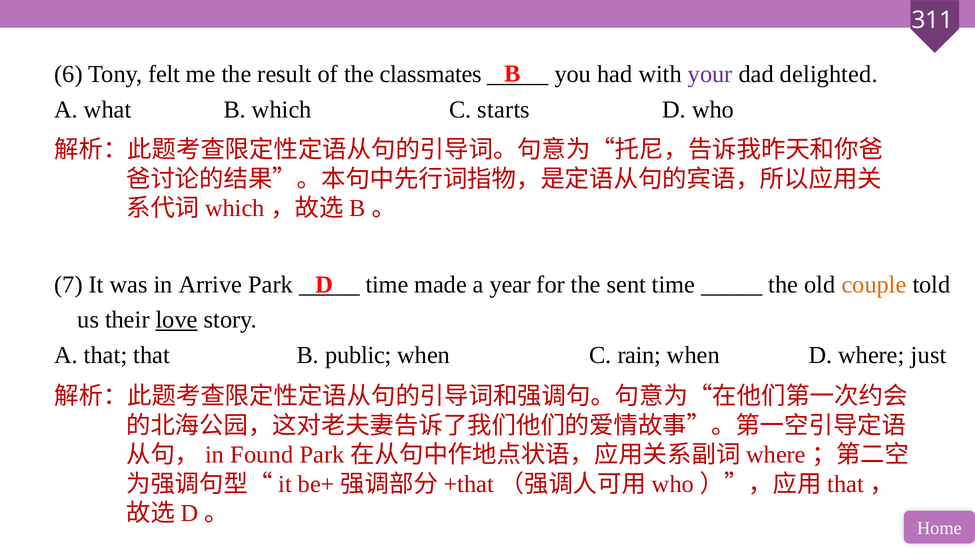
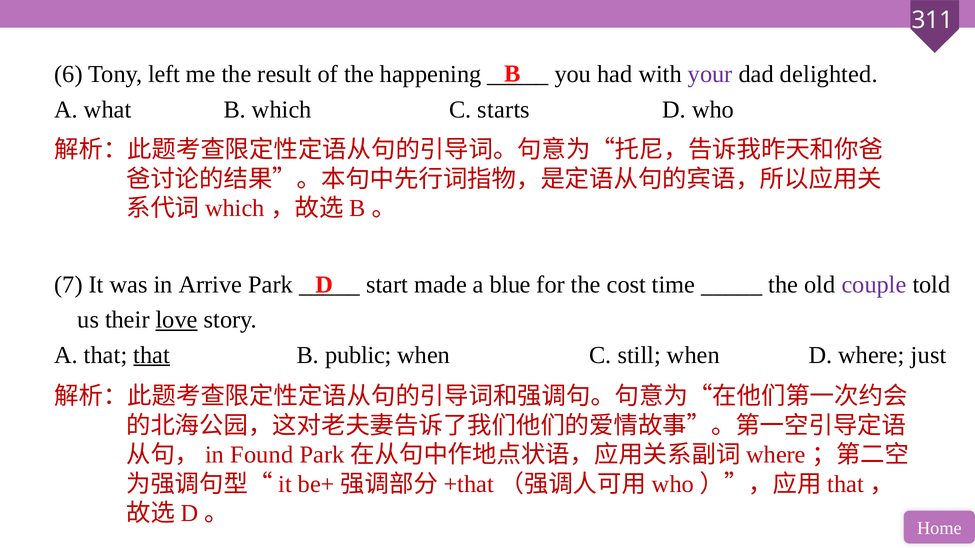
felt: felt -> left
classmates: classmates -> happening
time at (387, 285): time -> start
year: year -> blue
sent: sent -> cost
couple colour: orange -> purple
that at (152, 355) underline: none -> present
rain: rain -> still
